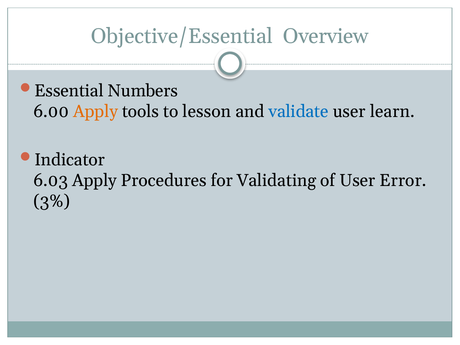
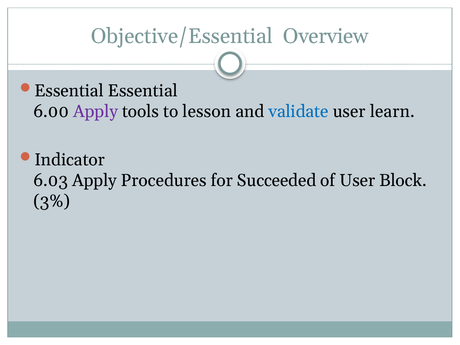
Essential Numbers: Numbers -> Essential
Apply at (96, 111) colour: orange -> purple
Validating: Validating -> Succeeded
Error: Error -> Block
